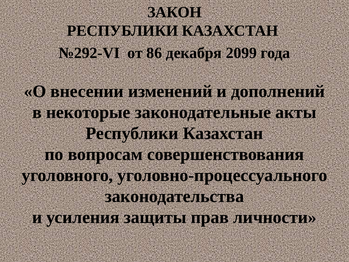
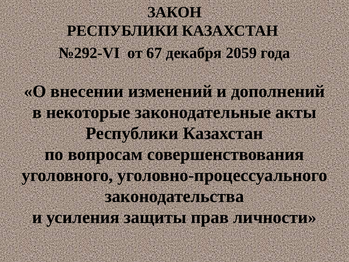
86: 86 -> 67
2099: 2099 -> 2059
